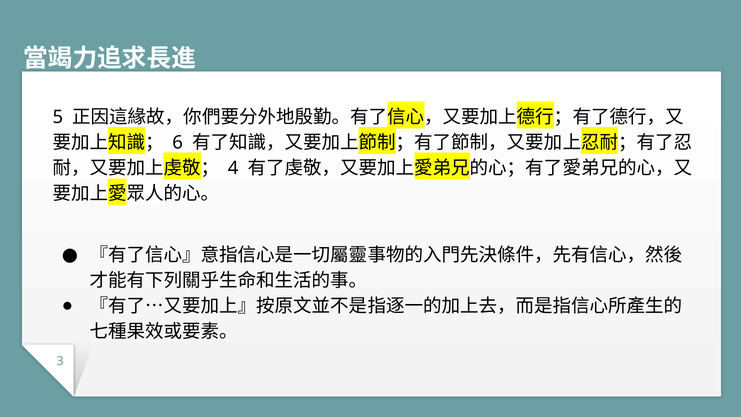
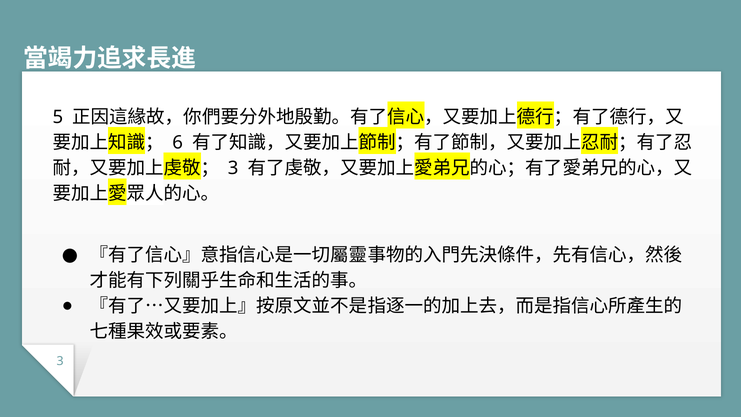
4 at (233, 168): 4 -> 3
